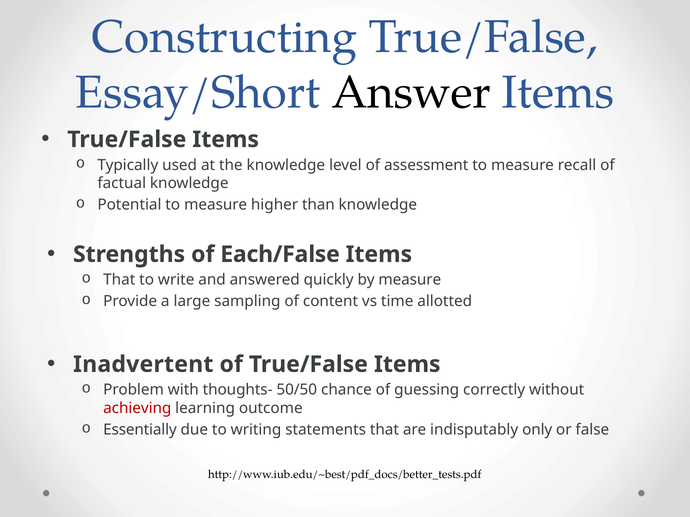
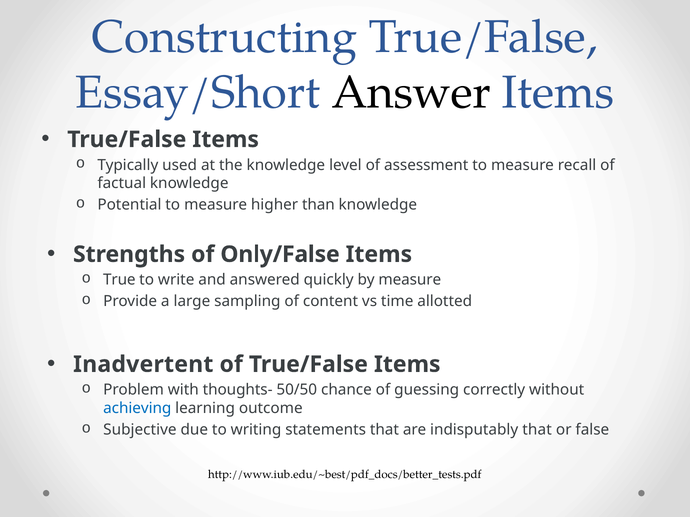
Each/False: Each/False -> Only/False
That at (119, 280): That -> True
achieving colour: red -> blue
Essentially: Essentially -> Subjective
indisputably only: only -> that
